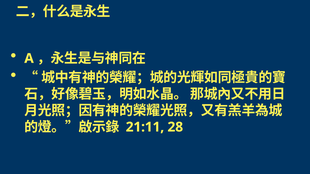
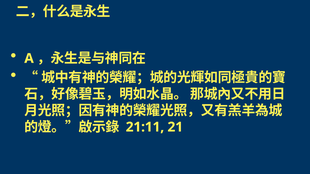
28: 28 -> 21
